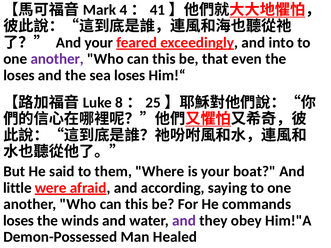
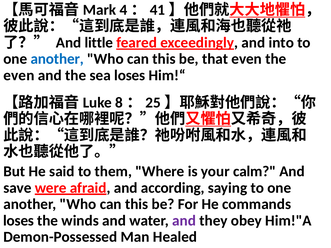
And your: your -> little
another at (57, 59) colour: purple -> blue
loses at (19, 75): loses -> even
boat: boat -> calm
little: little -> save
